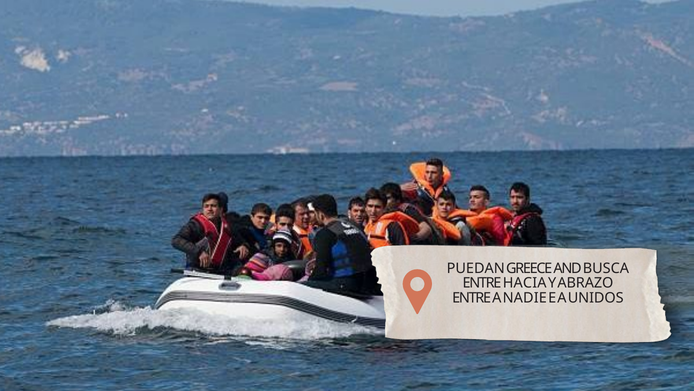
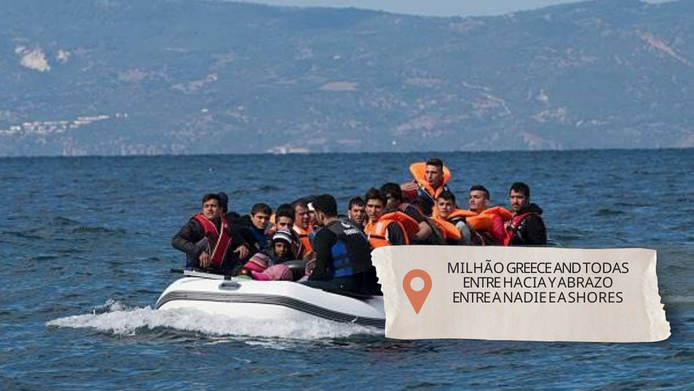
PUEDAN: PUEDAN -> MILHÃO
BUSCA: BUSCA -> TODAS
UNIDOS: UNIDOS -> SHORES
